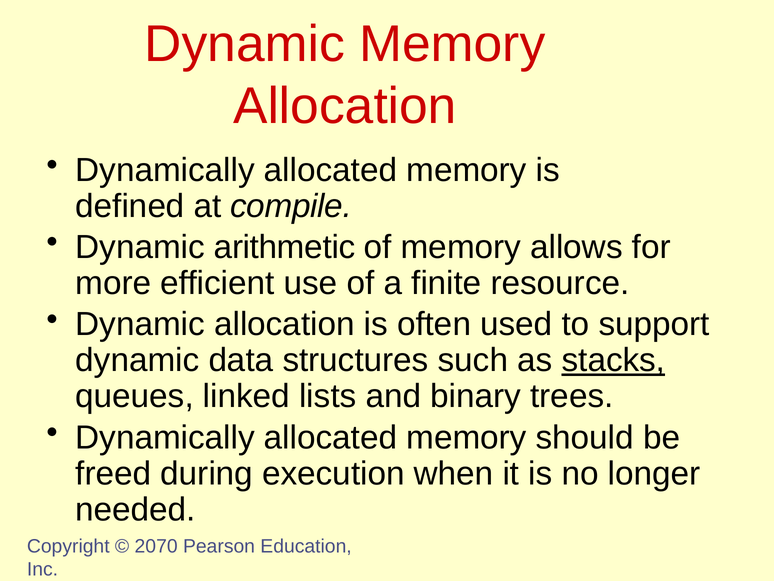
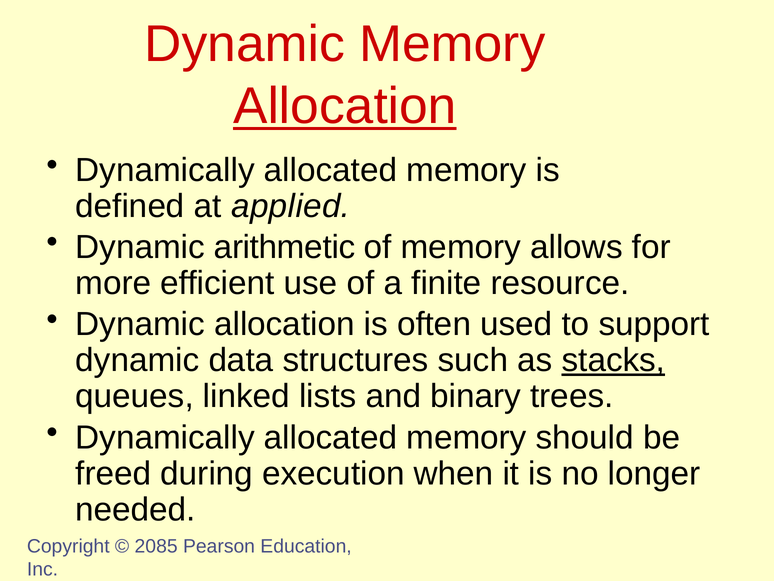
Allocation at (345, 106) underline: none -> present
compile: compile -> applied
2070: 2070 -> 2085
